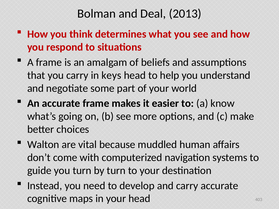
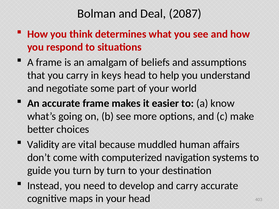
2013: 2013 -> 2087
Walton: Walton -> Validity
